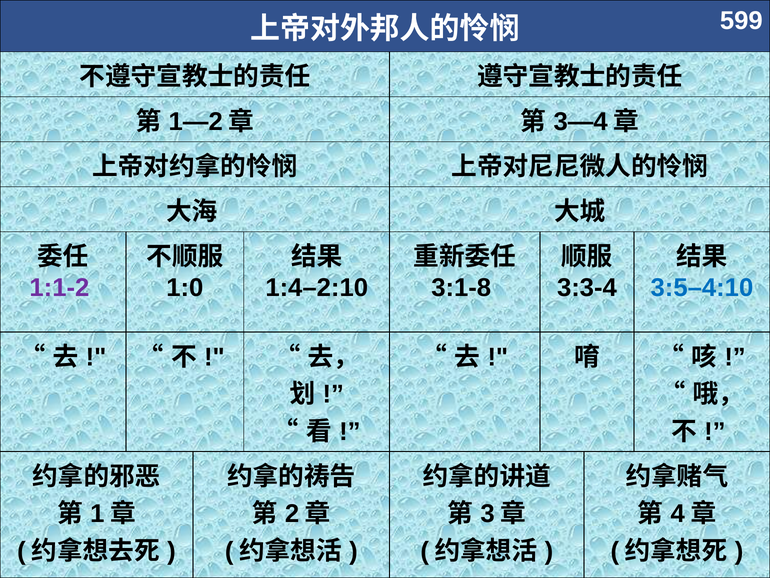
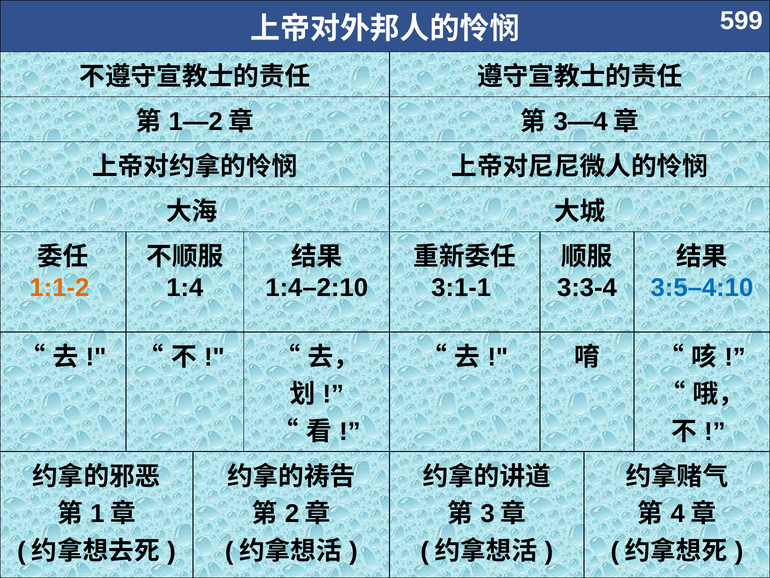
1:1-2 colour: purple -> orange
1:0: 1:0 -> 1:4
3:1-8: 3:1-8 -> 3:1-1
